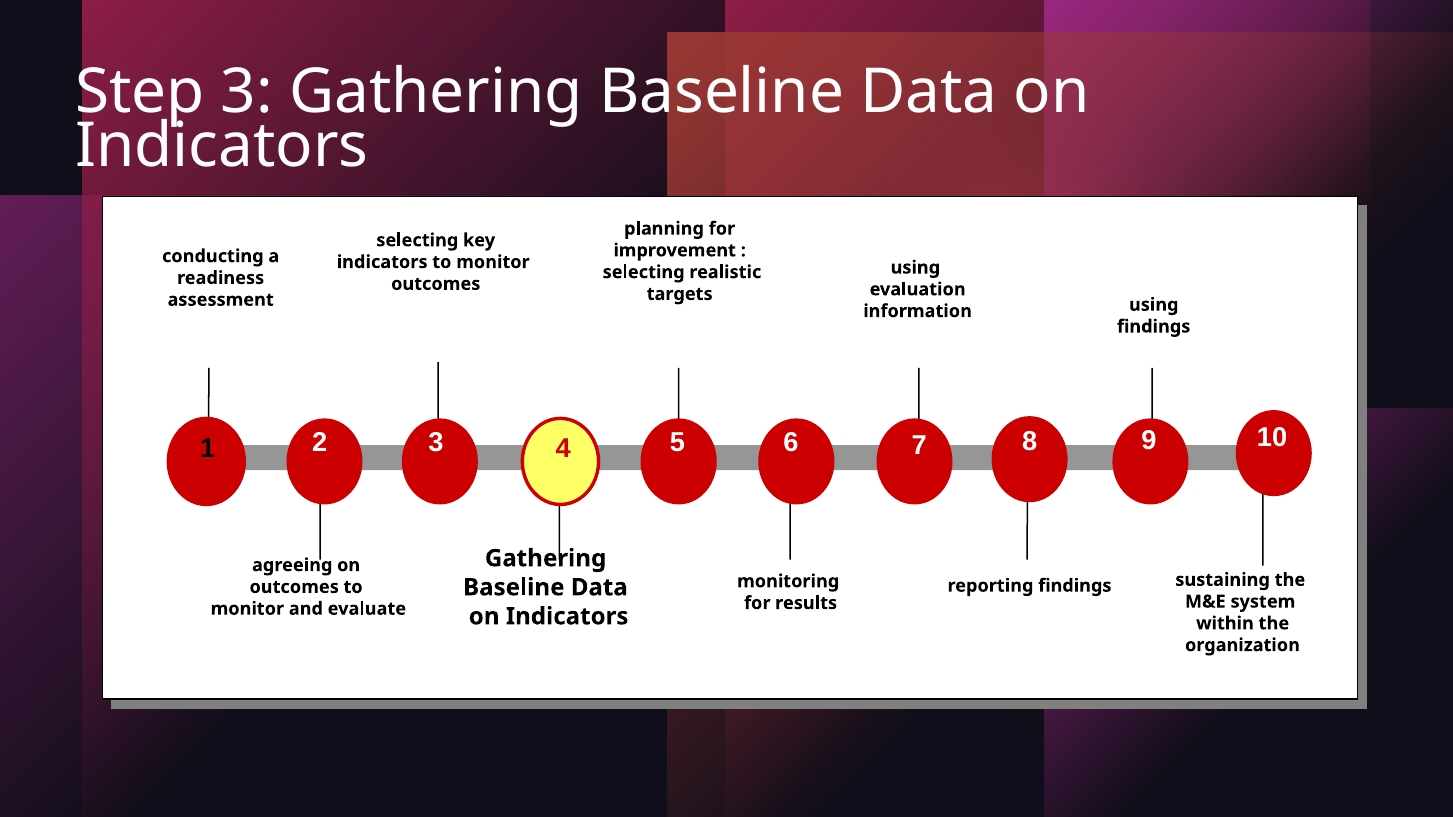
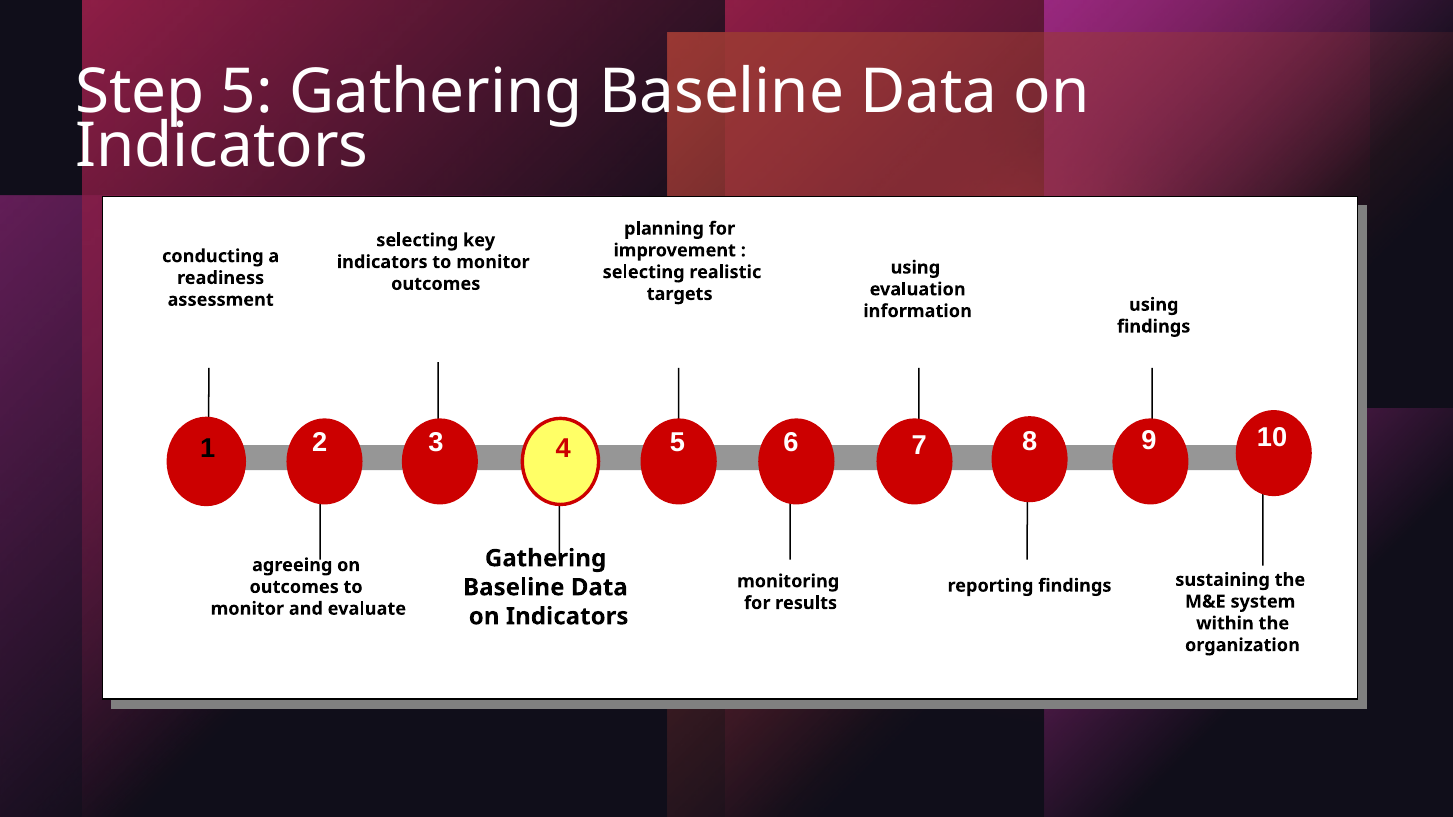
Step 3: 3 -> 5
